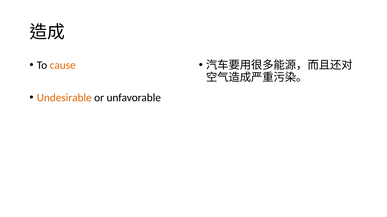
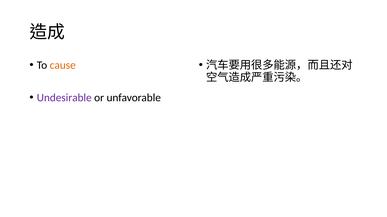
Undesirable colour: orange -> purple
